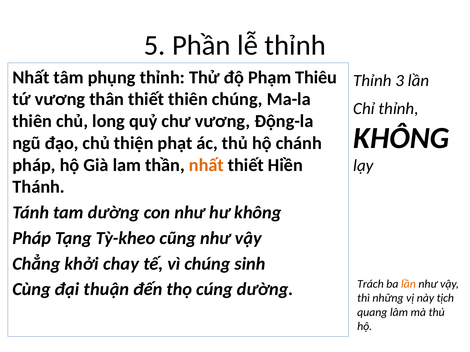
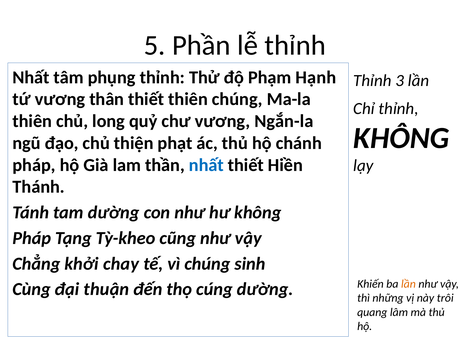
Thiêu: Thiêu -> Hạnh
Động-la: Động-la -> Ngắn-la
nhất at (206, 165) colour: orange -> blue
Trách: Trách -> Khiến
tịch: tịch -> trôi
